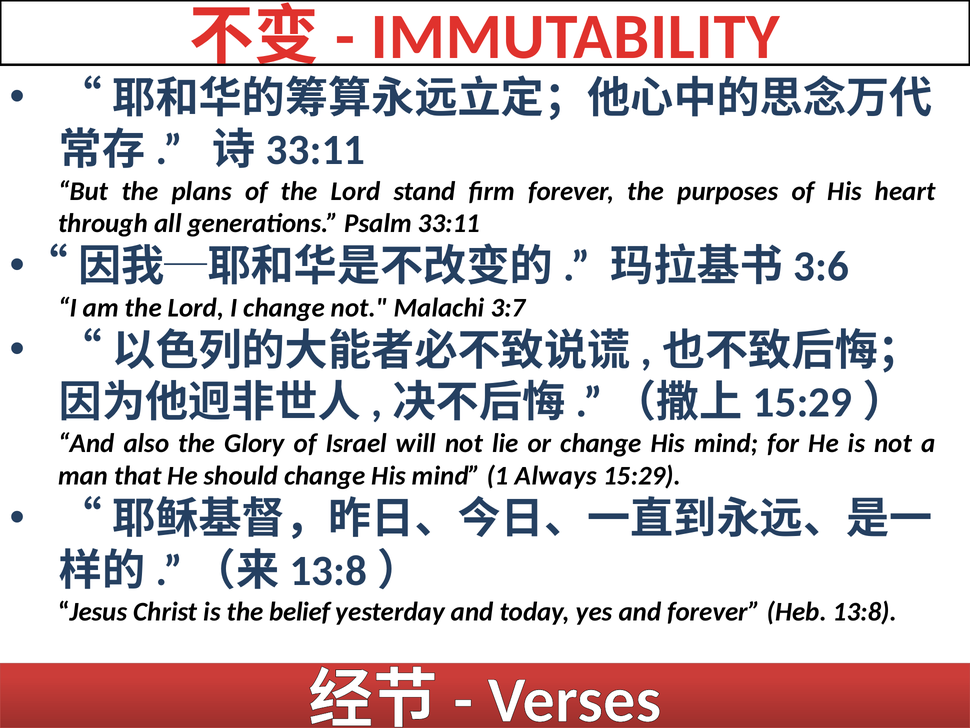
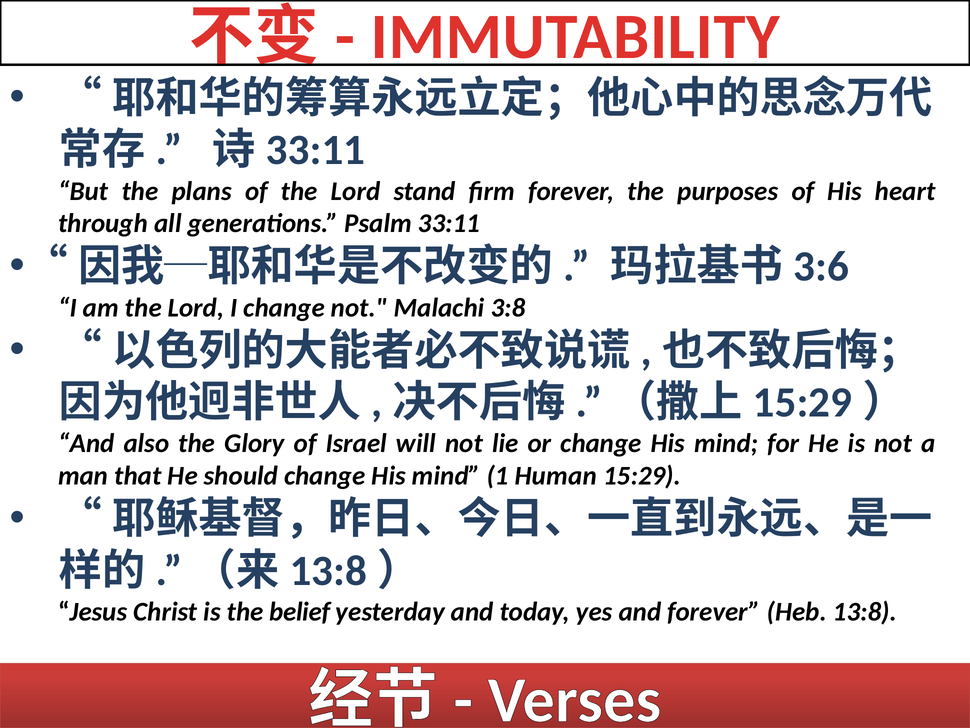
3:7: 3:7 -> 3:8
Always: Always -> Human
